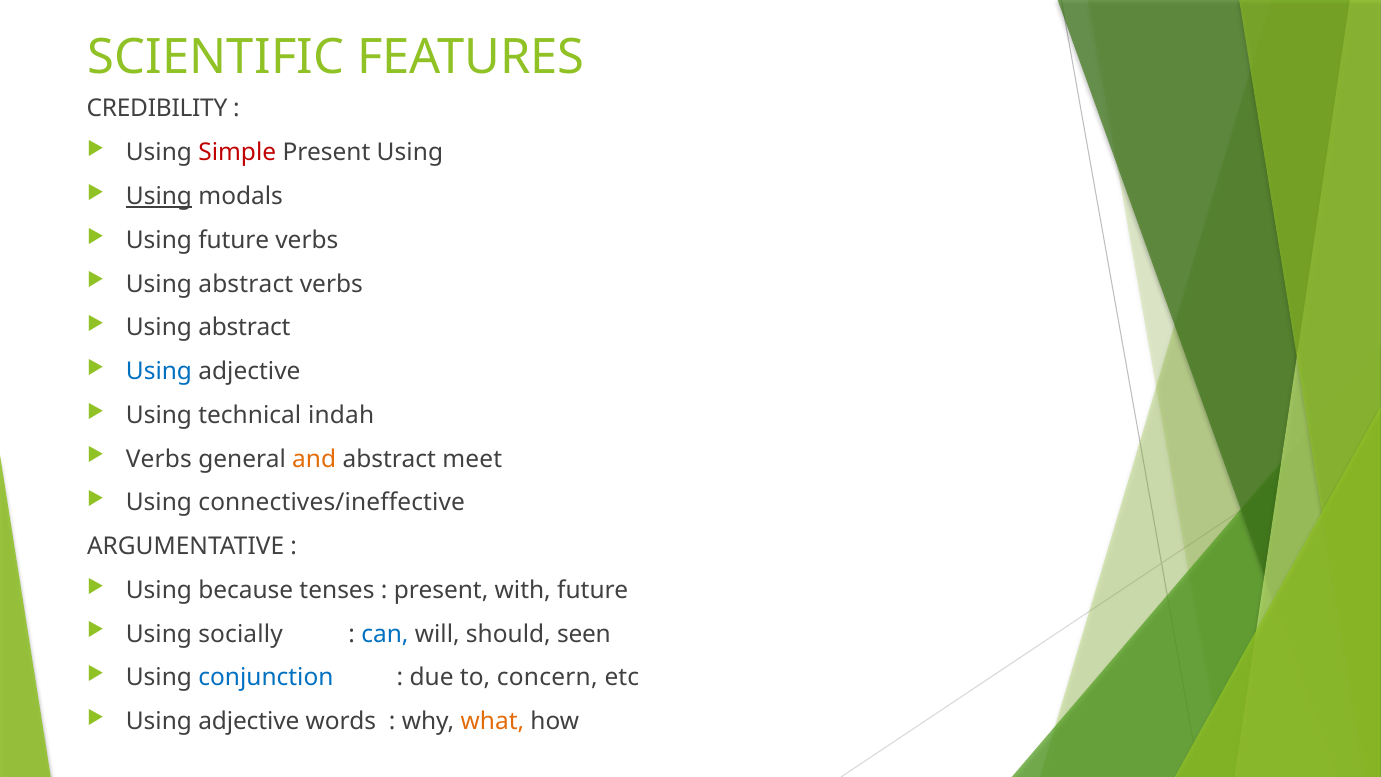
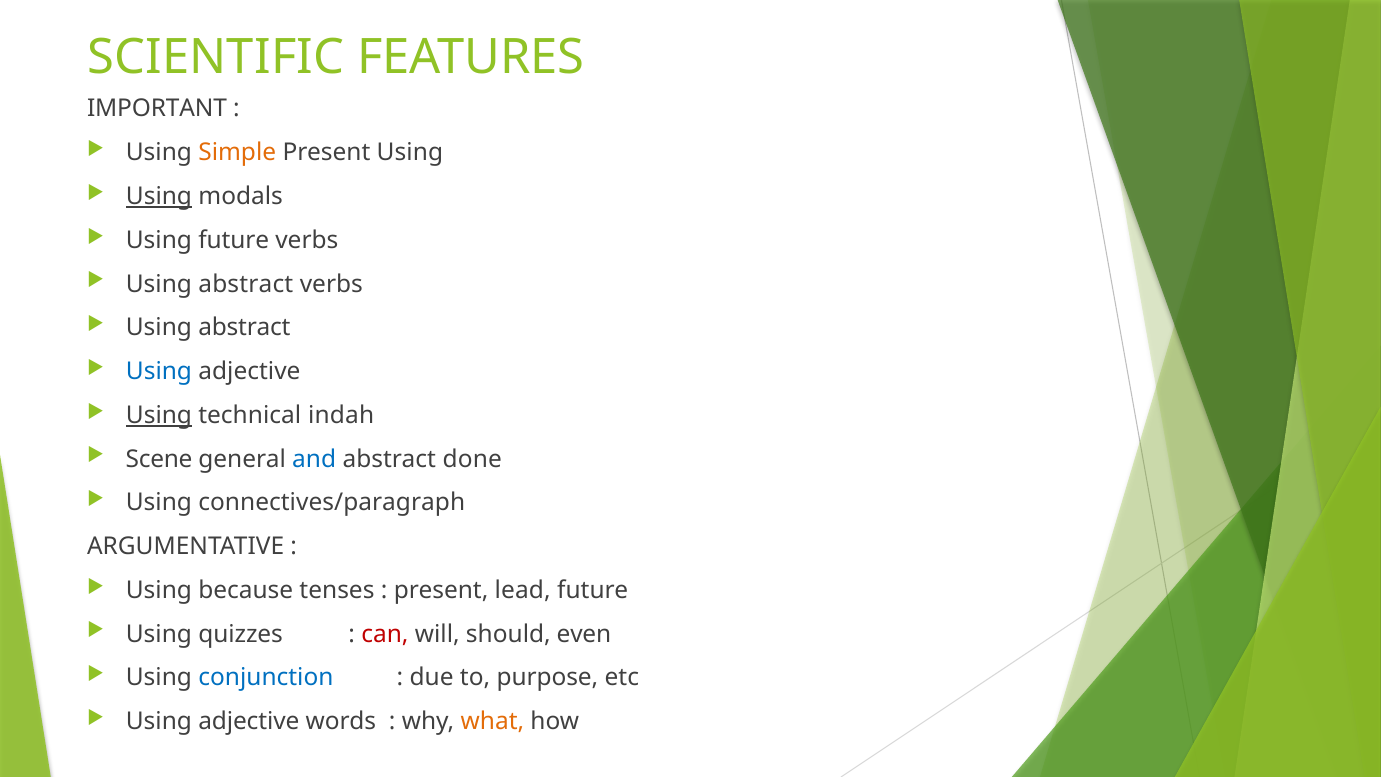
CREDIBILITY: CREDIBILITY -> IMPORTANT
Simple colour: red -> orange
Using at (159, 415) underline: none -> present
Verbs at (159, 459): Verbs -> Scene
and colour: orange -> blue
meet: meet -> done
connectives/ineffective: connectives/ineffective -> connectives/paragraph
with: with -> lead
socially: socially -> quizzes
can colour: blue -> red
seen: seen -> even
concern: concern -> purpose
